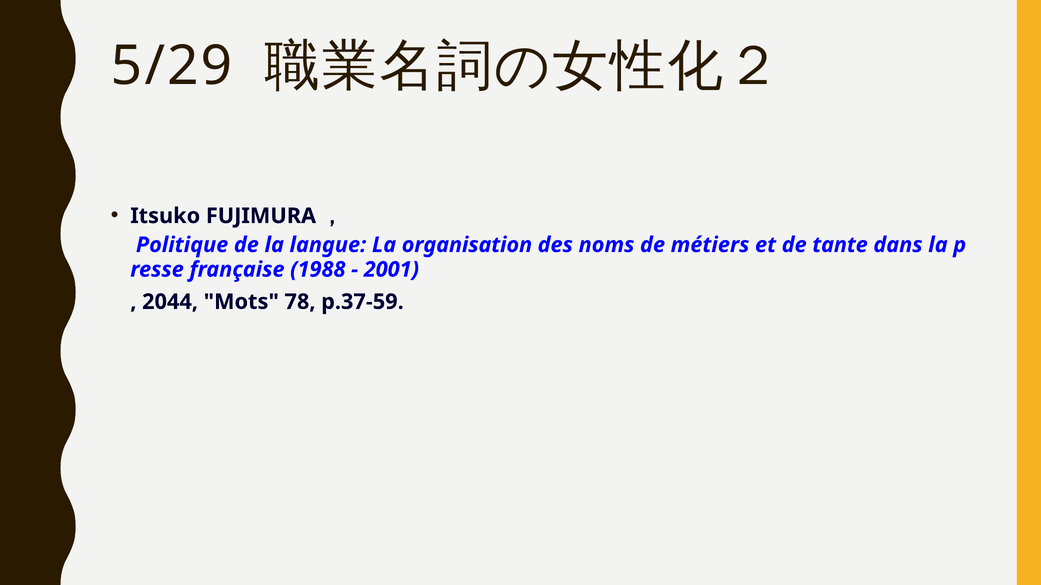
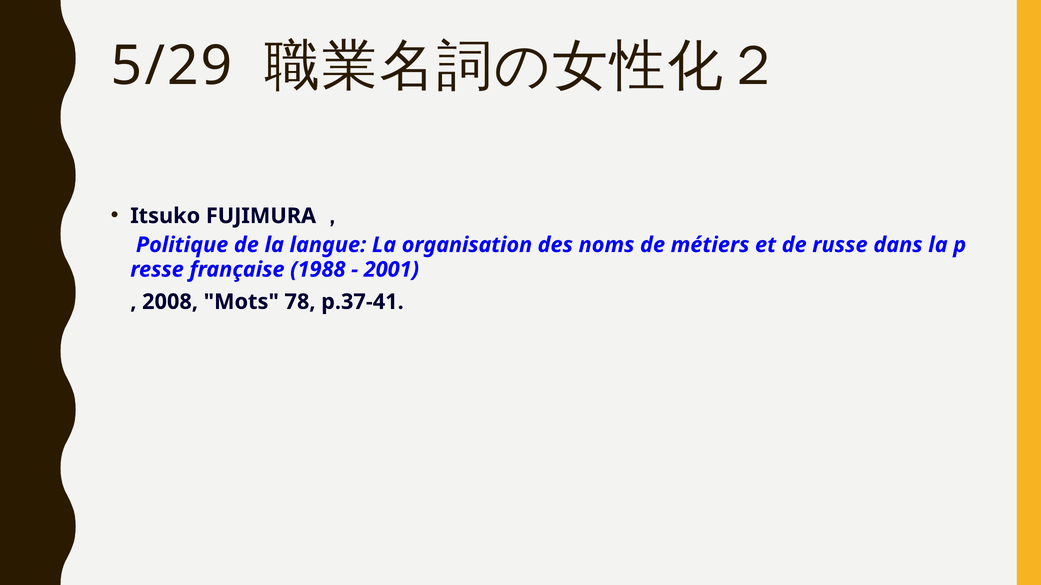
tante: tante -> russe
2044: 2044 -> 2008
p.37-59: p.37-59 -> p.37-41
